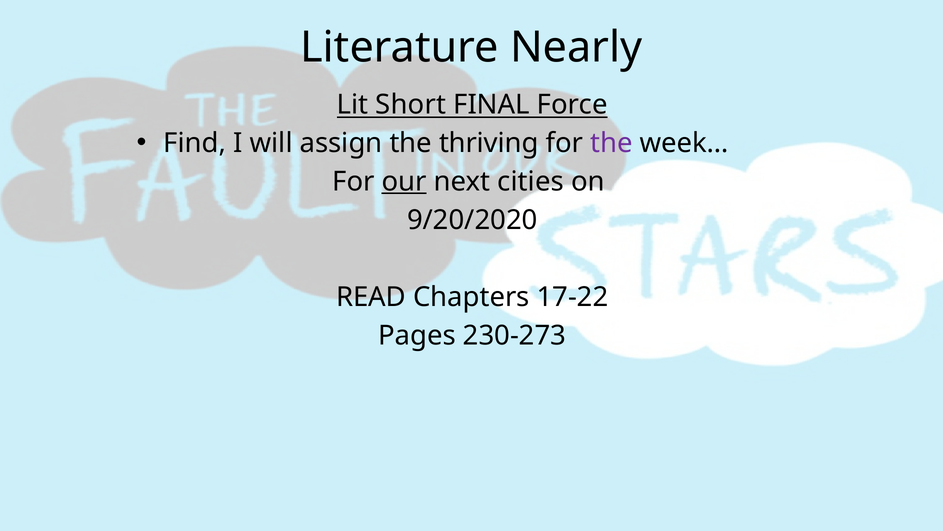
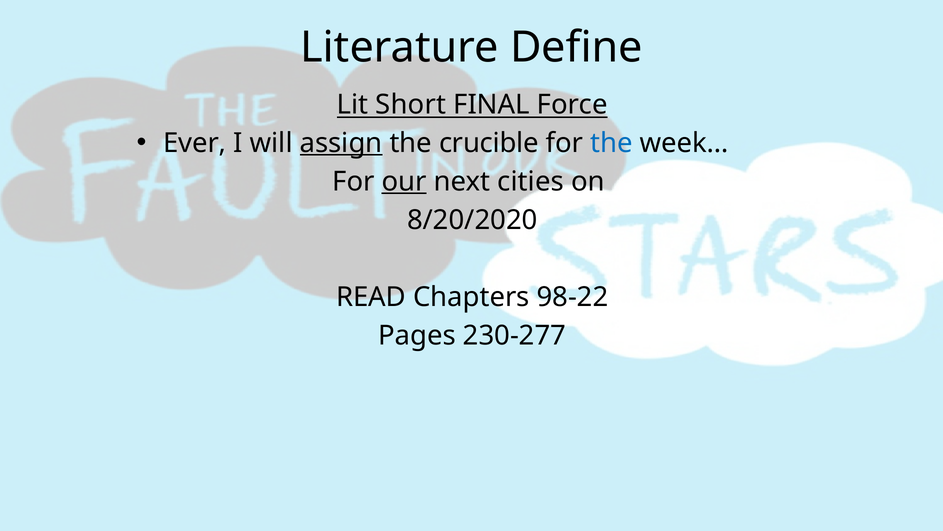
Nearly: Nearly -> Define
Find: Find -> Ever
assign underline: none -> present
thriving: thriving -> crucible
the at (611, 143) colour: purple -> blue
9/20/2020: 9/20/2020 -> 8/20/2020
17-22: 17-22 -> 98-22
230-273: 230-273 -> 230-277
